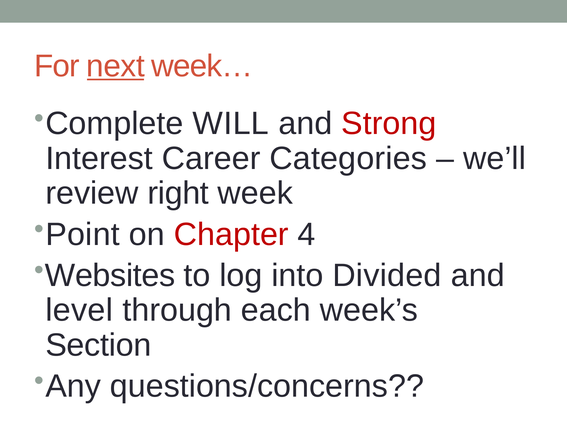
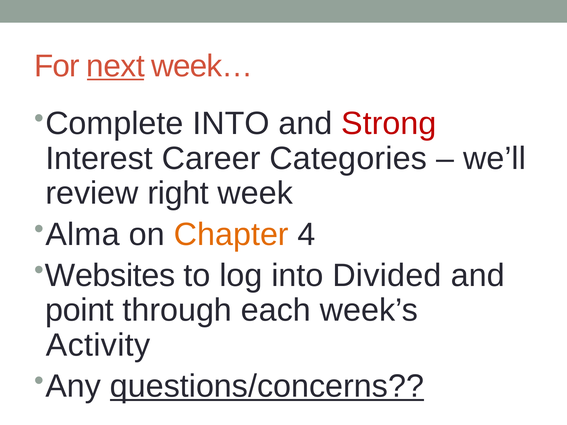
Complete WILL: WILL -> INTO
Point: Point -> Alma
Chapter colour: red -> orange
level: level -> point
Section: Section -> Activity
questions/concerns underline: none -> present
